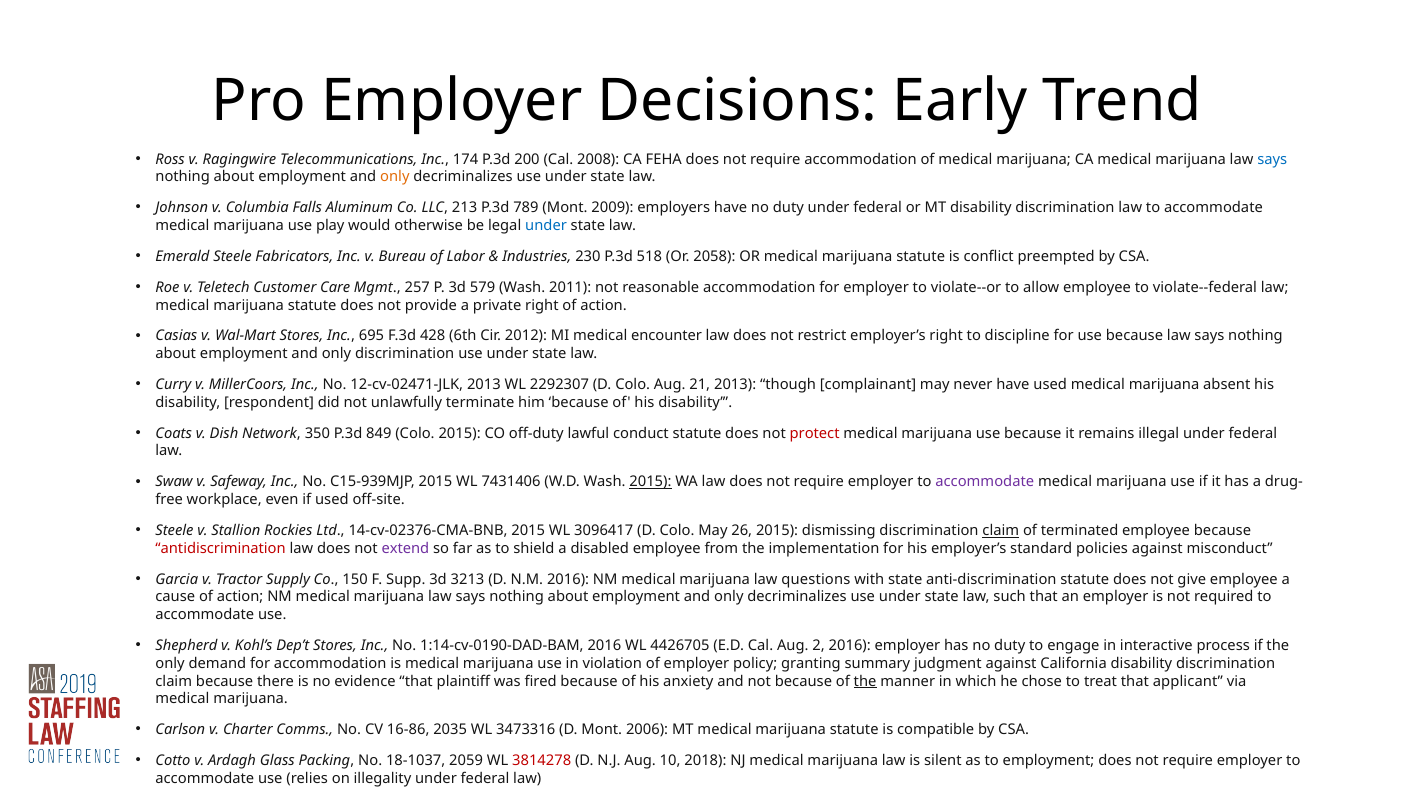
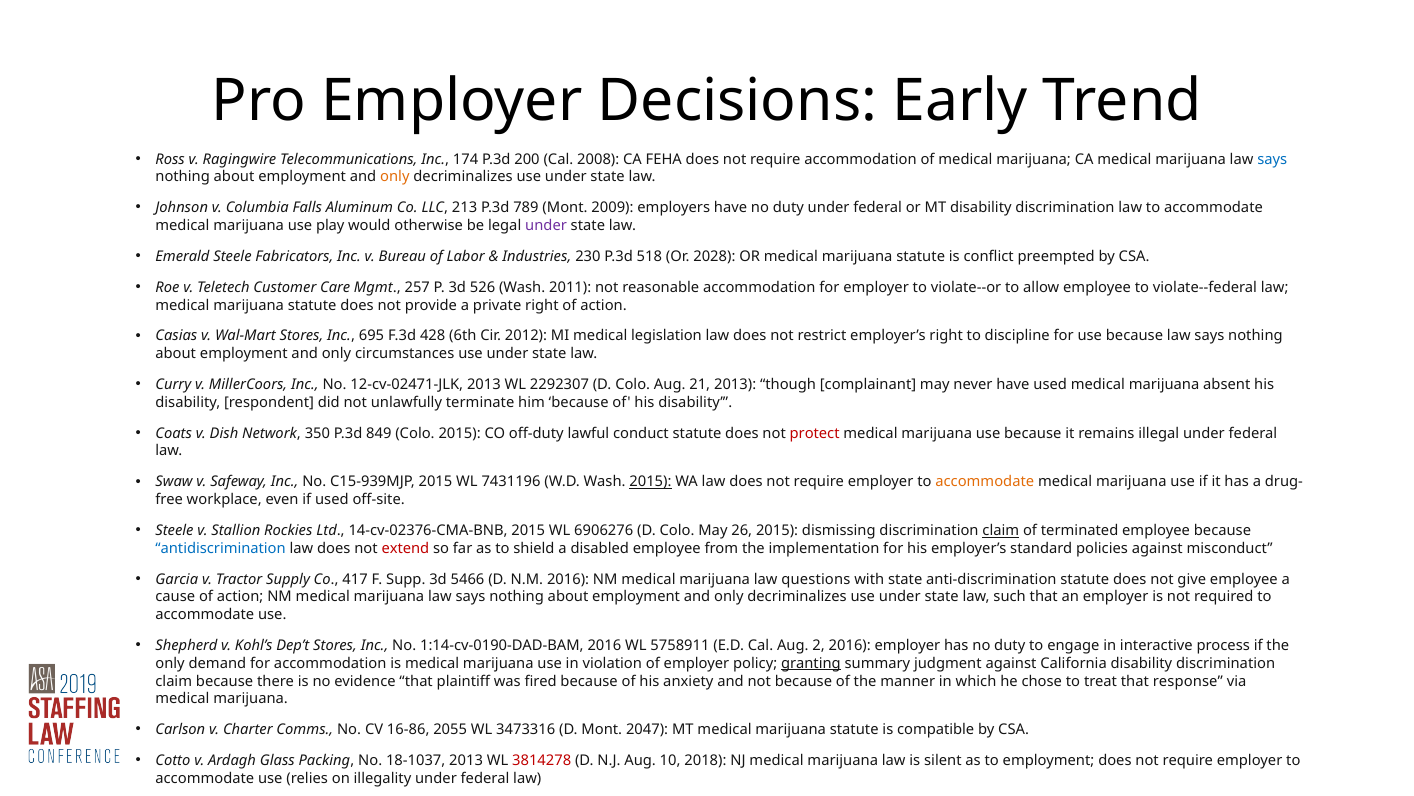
under at (546, 225) colour: blue -> purple
2058: 2058 -> 2028
579: 579 -> 526
encounter: encounter -> legislation
only discrimination: discrimination -> circumstances
7431406: 7431406 -> 7431196
accommodate at (985, 482) colour: purple -> orange
3096417: 3096417 -> 6906276
antidiscrimination colour: red -> blue
extend colour: purple -> red
150: 150 -> 417
3213: 3213 -> 5466
4426705: 4426705 -> 5758911
granting underline: none -> present
the at (865, 681) underline: present -> none
applicant: applicant -> response
2035: 2035 -> 2055
2006: 2006 -> 2047
18-1037 2059: 2059 -> 2013
